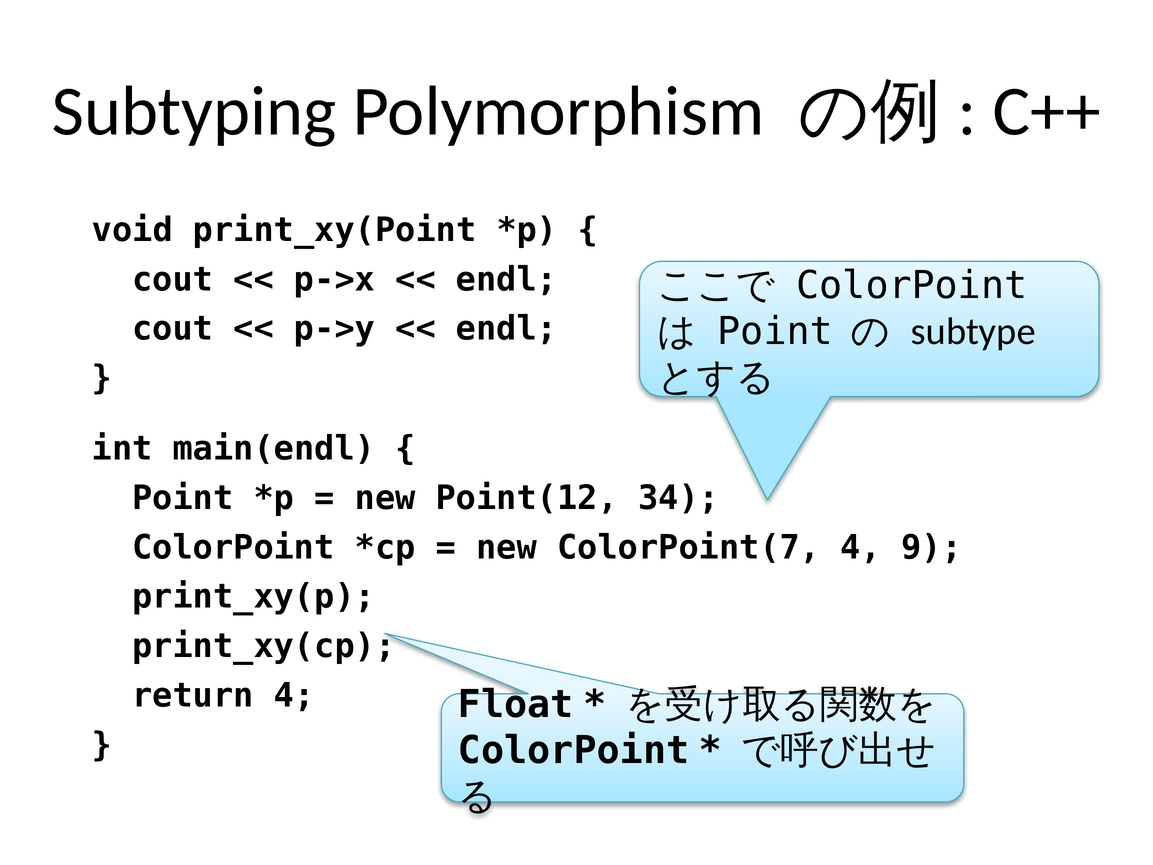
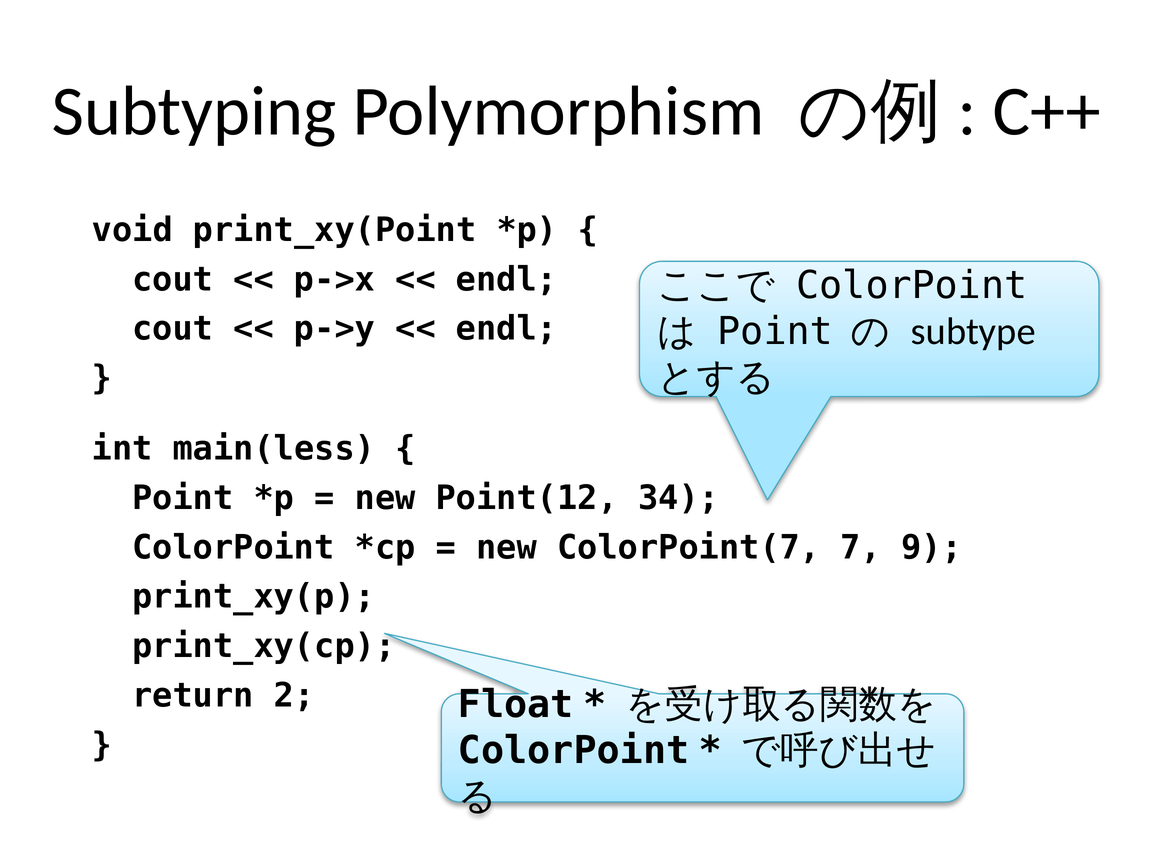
main(endl: main(endl -> main(less
ColorPoint(7 4: 4 -> 7
return 4: 4 -> 2
